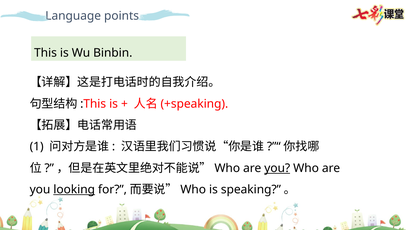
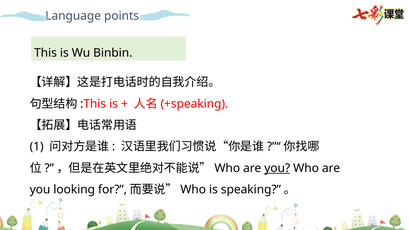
looking underline: present -> none
